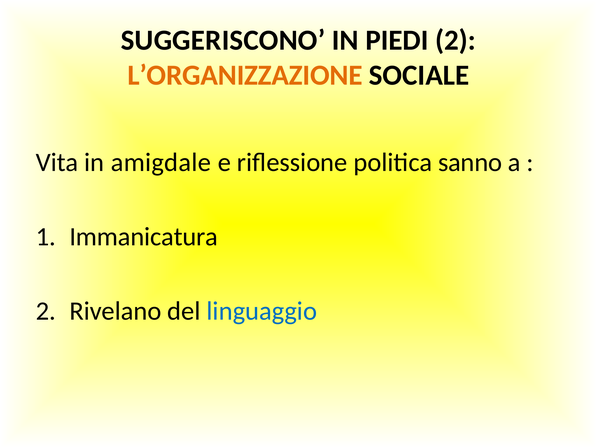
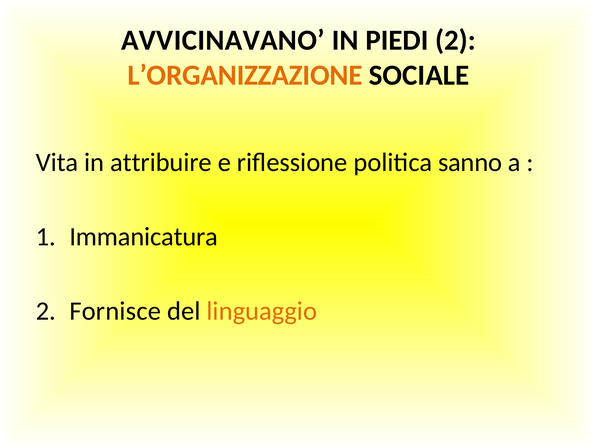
SUGGERISCONO: SUGGERISCONO -> AVVICINAVANO
amigdale: amigdale -> attribuire
Rivelano: Rivelano -> Fornisce
linguaggio colour: blue -> orange
